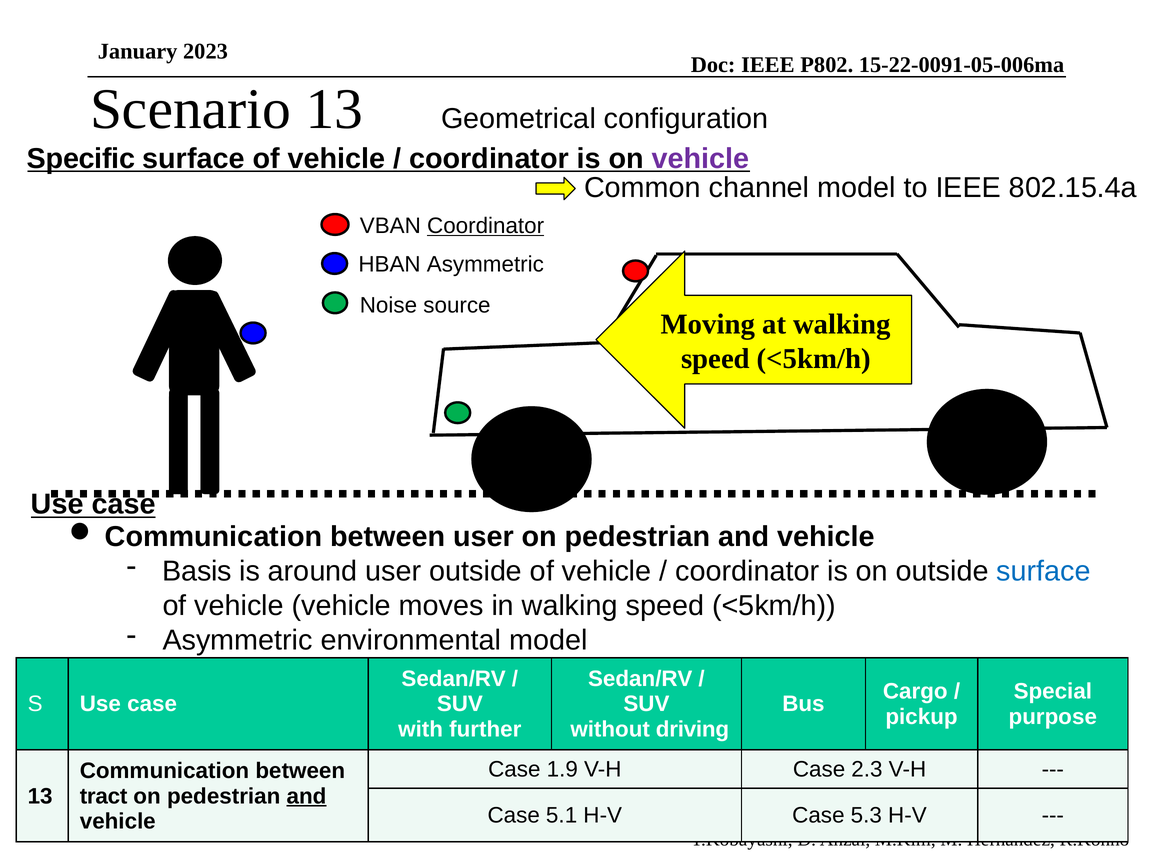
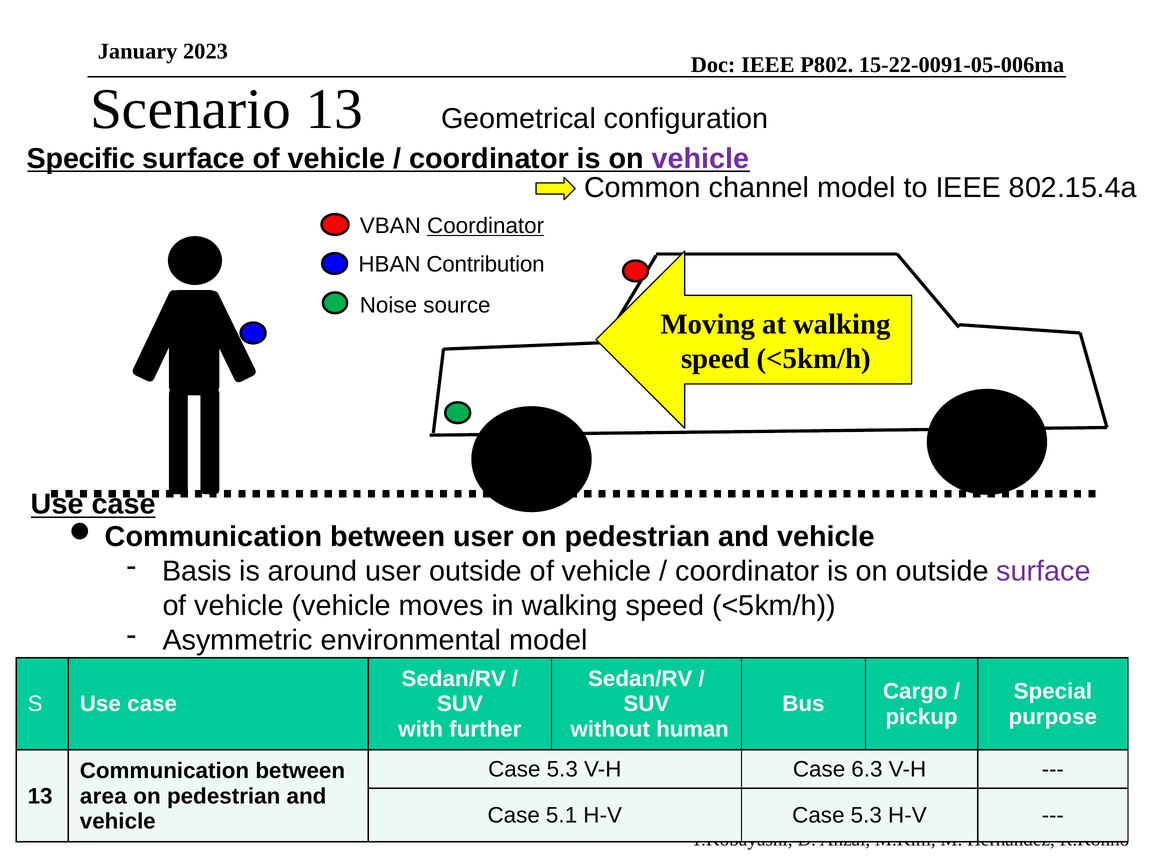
HBAN Asymmetric: Asymmetric -> Contribution
surface at (1044, 572) colour: blue -> purple
driving: driving -> human
1.9 at (562, 770): 1.9 -> 5.3
2.3: 2.3 -> 6.3
tract: tract -> area
and at (306, 796) underline: present -> none
